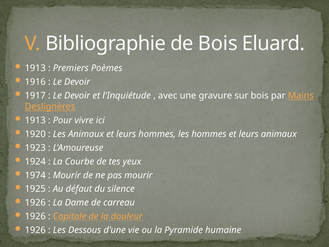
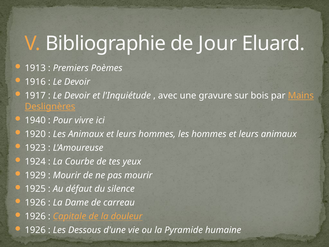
de Bois: Bois -> Jour
1913 at (35, 120): 1913 -> 1940
1974: 1974 -> 1929
